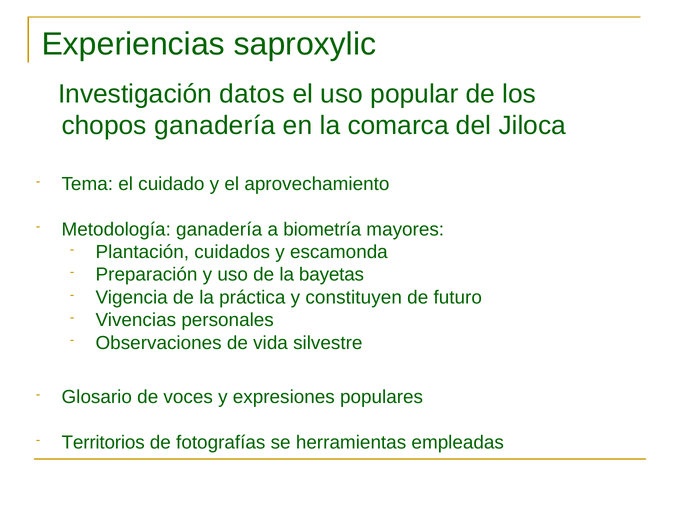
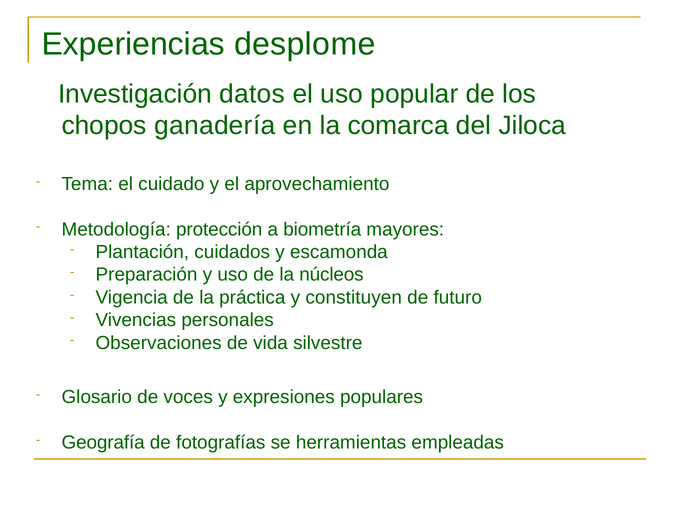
saproxylic: saproxylic -> desplome
Metodología ganadería: ganadería -> protección
bayetas: bayetas -> núcleos
Territorios: Territorios -> Geografía
